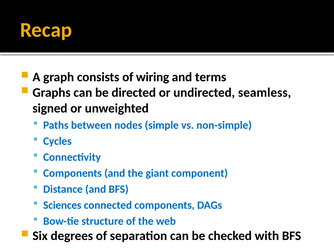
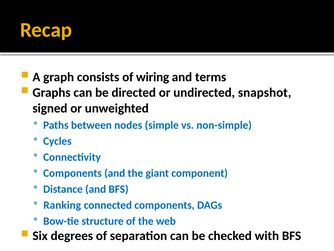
seamless: seamless -> snapshot
Sciences: Sciences -> Ranking
